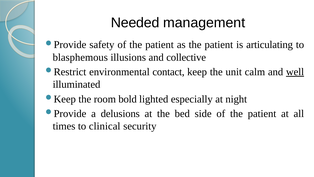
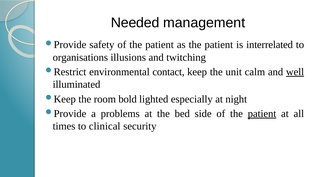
articulating: articulating -> interrelated
blasphemous: blasphemous -> organisations
collective: collective -> twitching
delusions: delusions -> problems
patient at (262, 113) underline: none -> present
